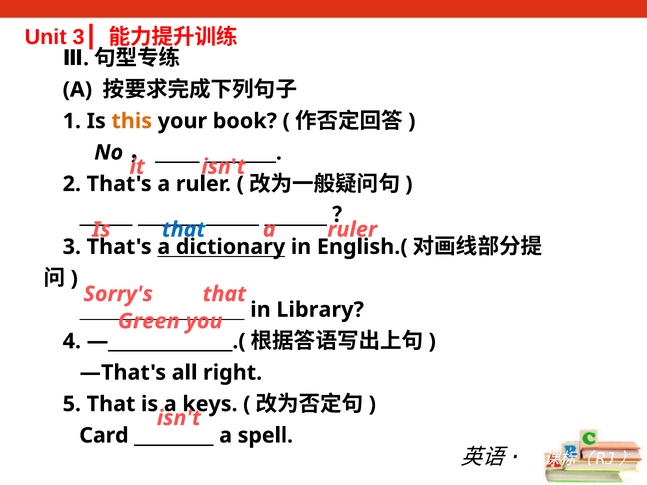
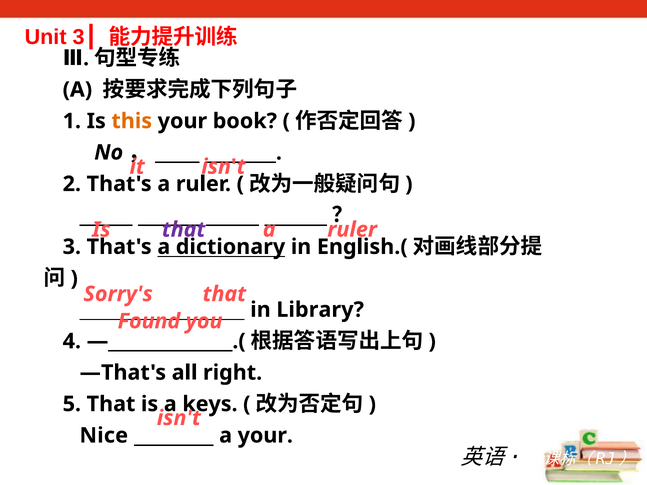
that at (184, 230) colour: blue -> purple
Green: Green -> Found
Card: Card -> Nice
a spell: spell -> your
